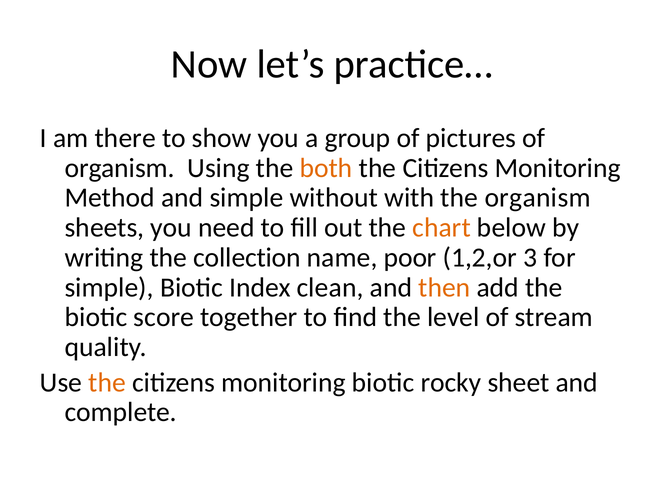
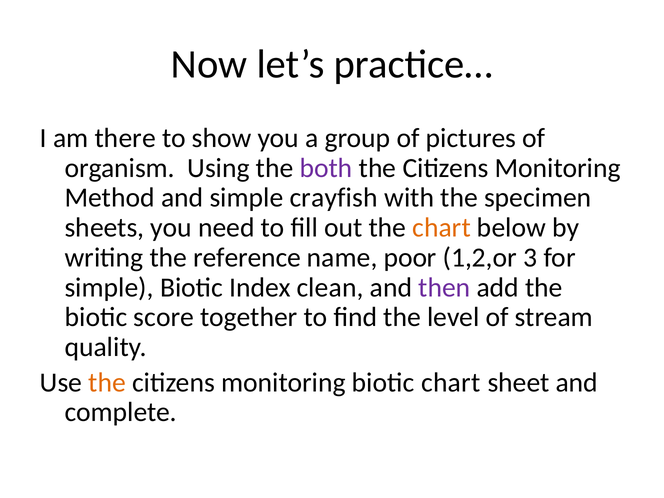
both colour: orange -> purple
without: without -> crayfish
the organism: organism -> specimen
collection: collection -> reference
then colour: orange -> purple
biotic rocky: rocky -> chart
